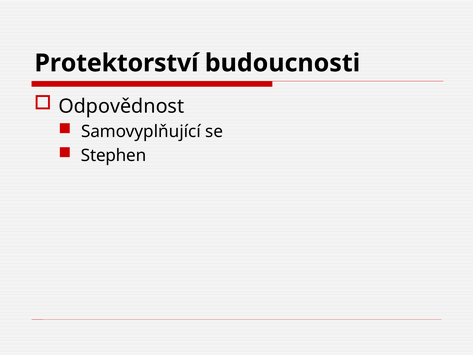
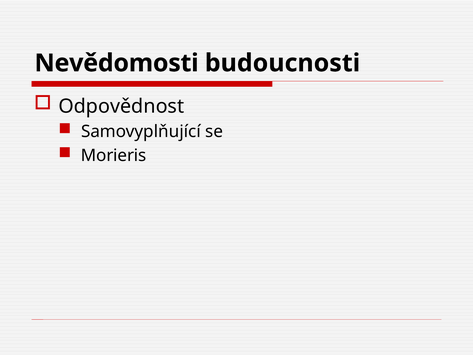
Protektorství: Protektorství -> Nevědomosti
Stephen: Stephen -> Morieris
